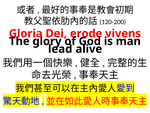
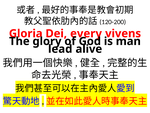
erode: erode -> every
